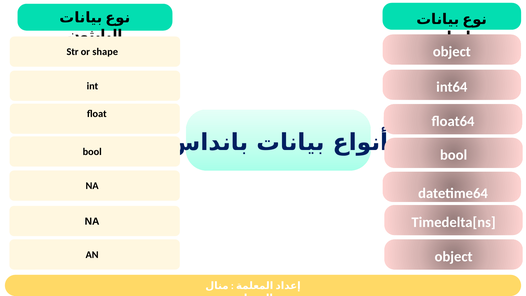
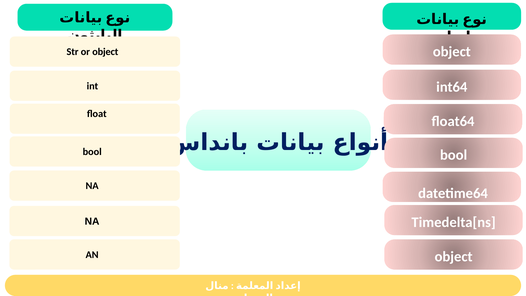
or shape: shape -> object
